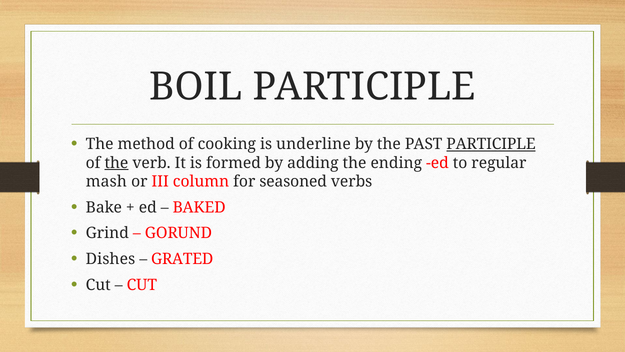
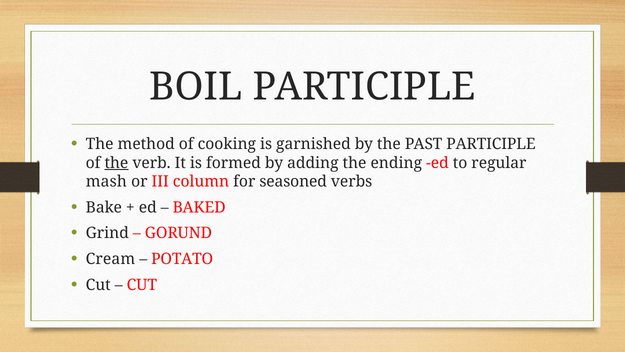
underline: underline -> garnished
PARTICIPLE at (491, 144) underline: present -> none
Dishes: Dishes -> Cream
GRATED: GRATED -> POTATO
